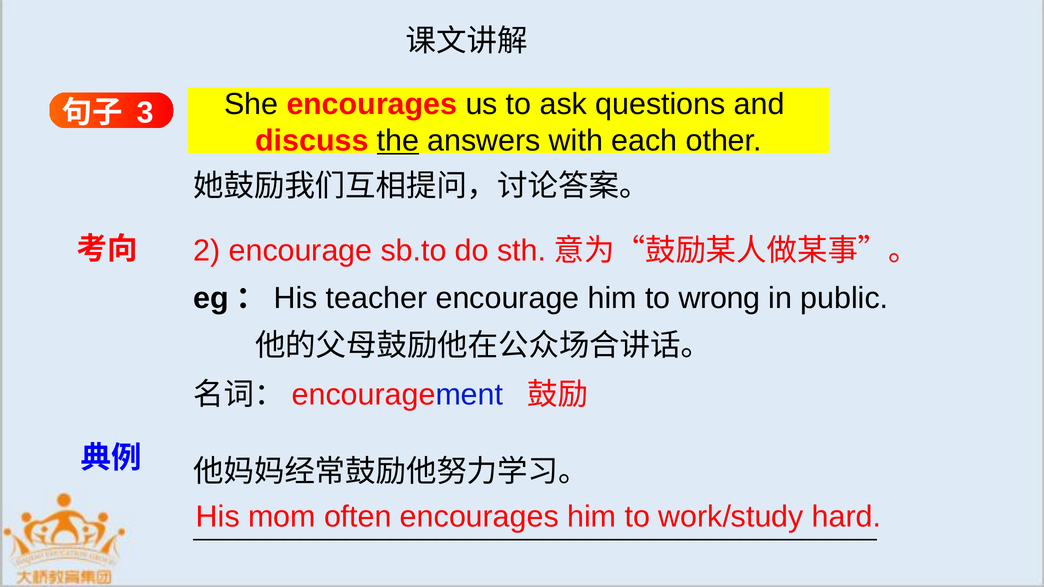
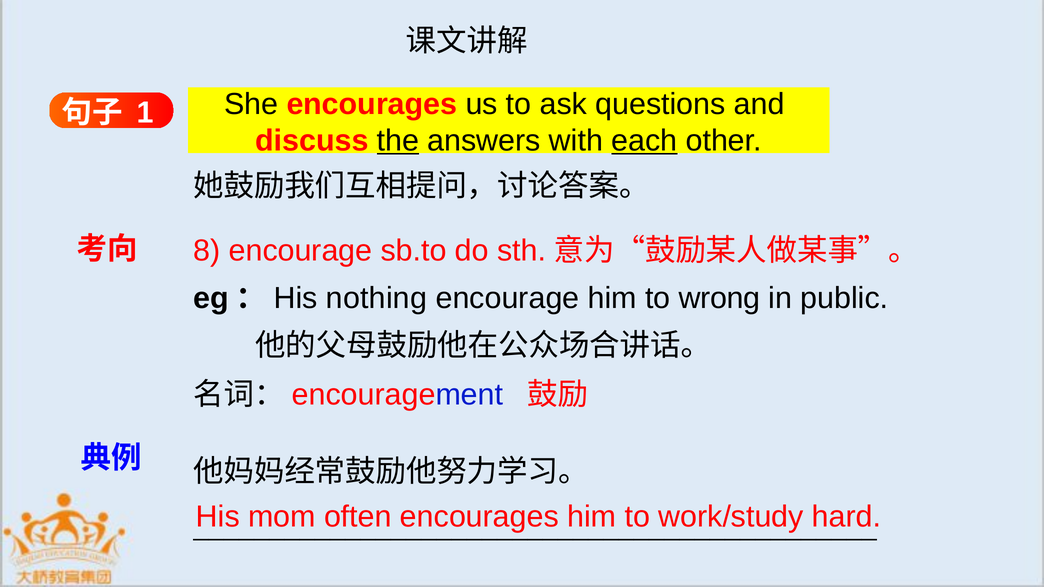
3: 3 -> 1
each underline: none -> present
2: 2 -> 8
teacher: teacher -> nothing
